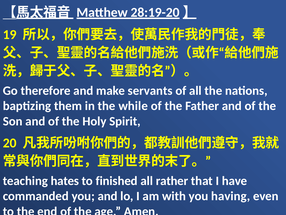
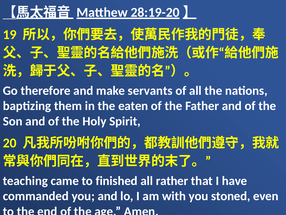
while: while -> eaten
hates: hates -> came
having: having -> stoned
